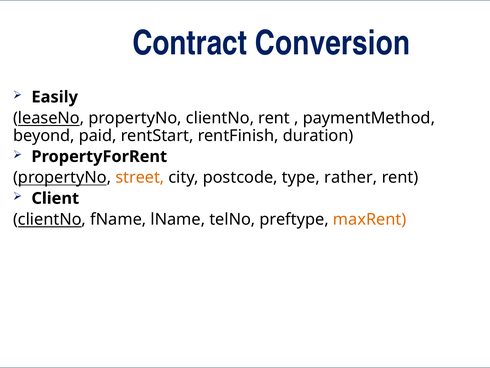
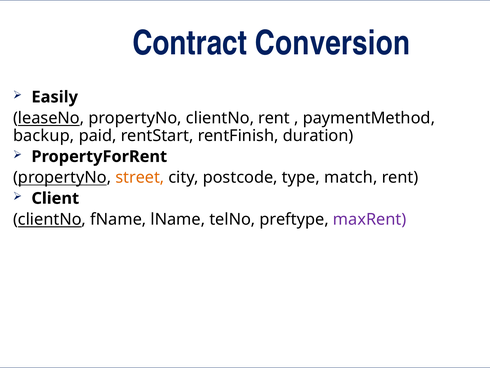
beyond: beyond -> backup
rather: rather -> match
maxRent colour: orange -> purple
